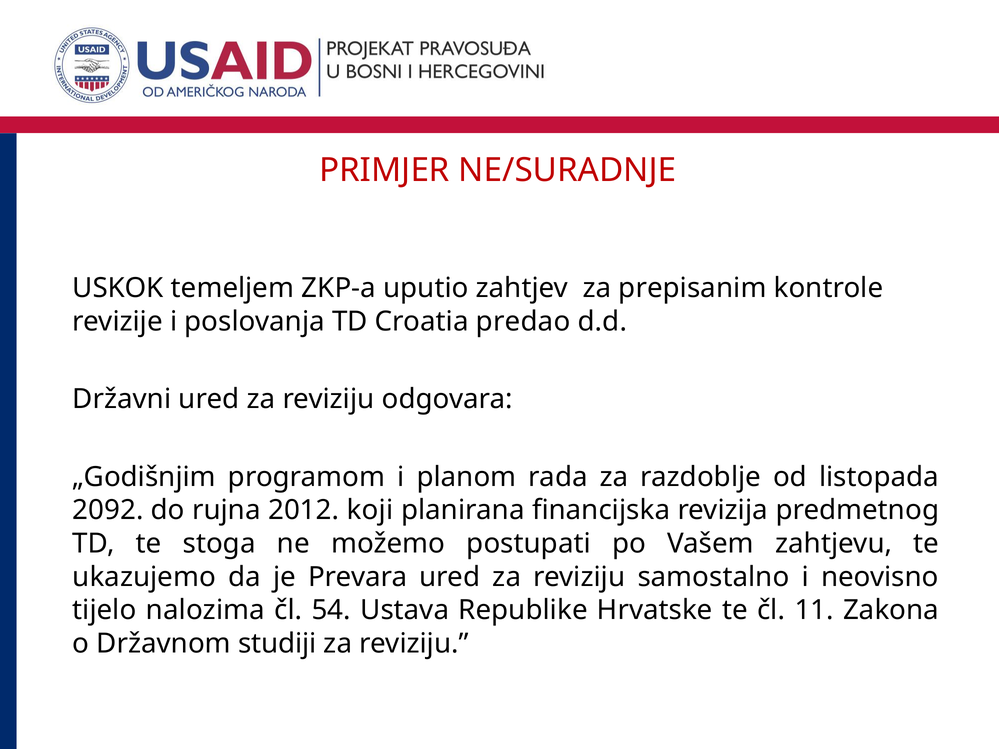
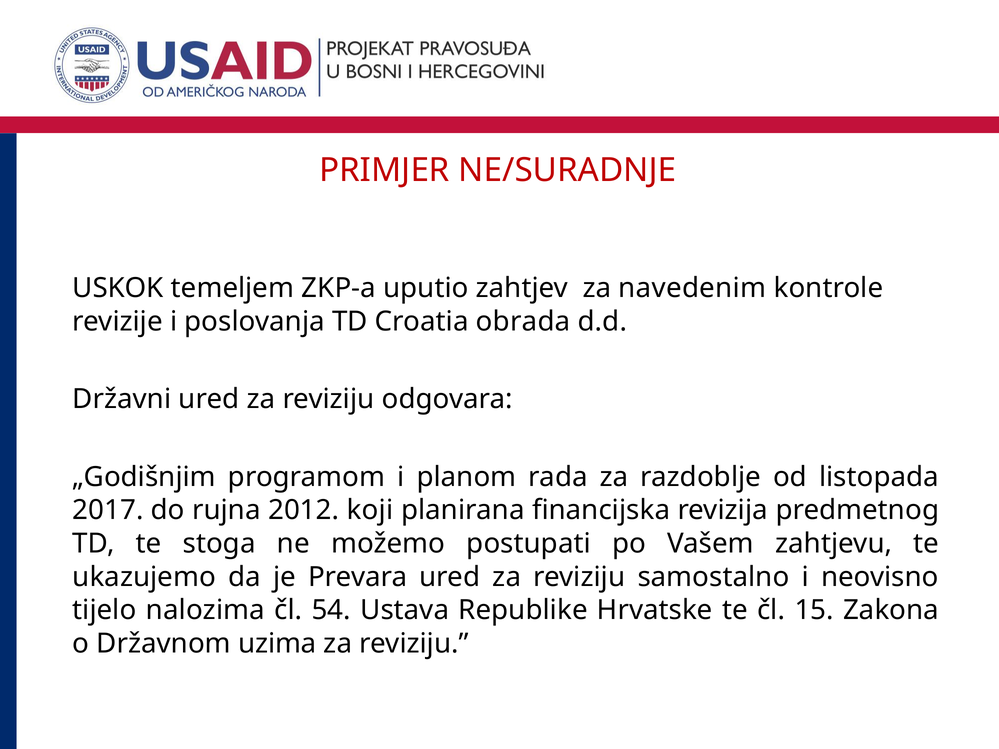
prepisanim: prepisanim -> navedenim
predao: predao -> obrada
2092: 2092 -> 2017
11: 11 -> 15
studiji: studiji -> uzima
